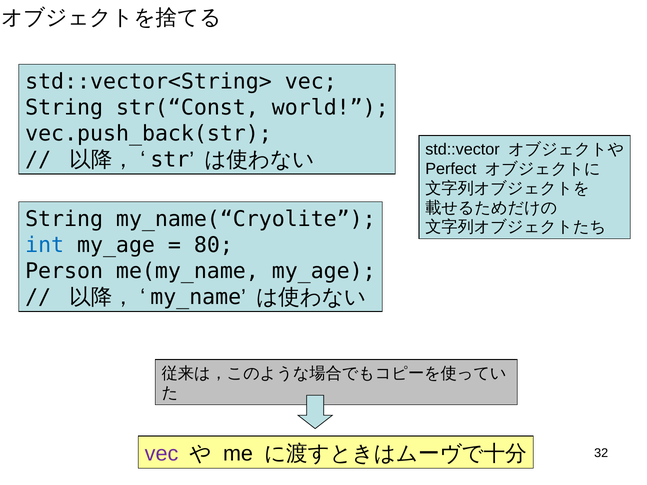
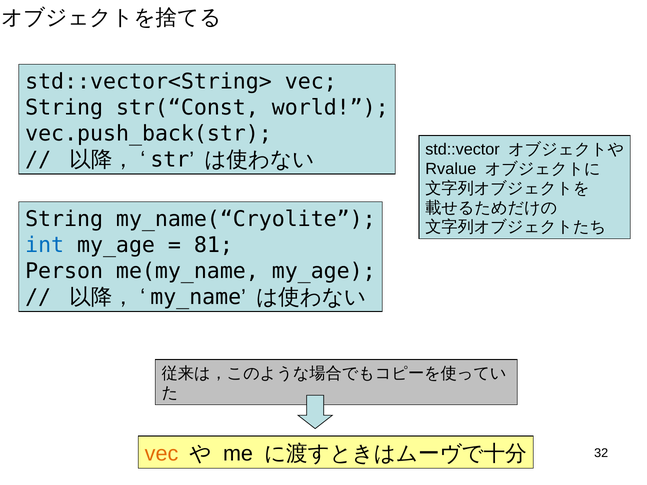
Perfect: Perfect -> Rvalue
80: 80 -> 81
vec at (162, 454) colour: purple -> orange
